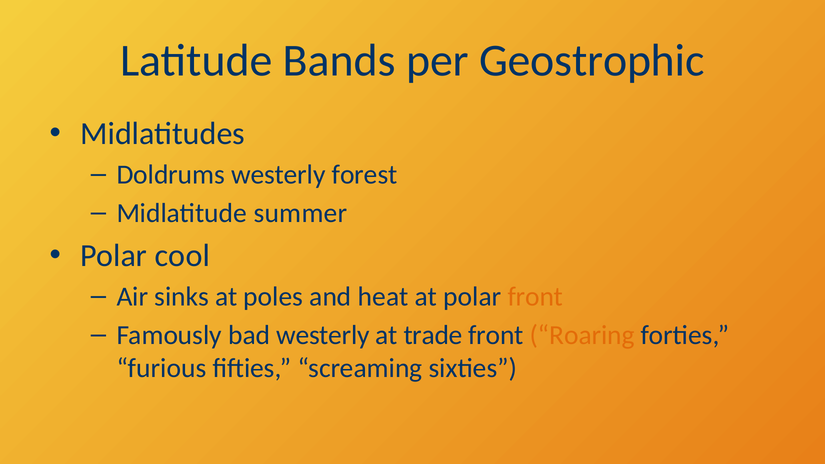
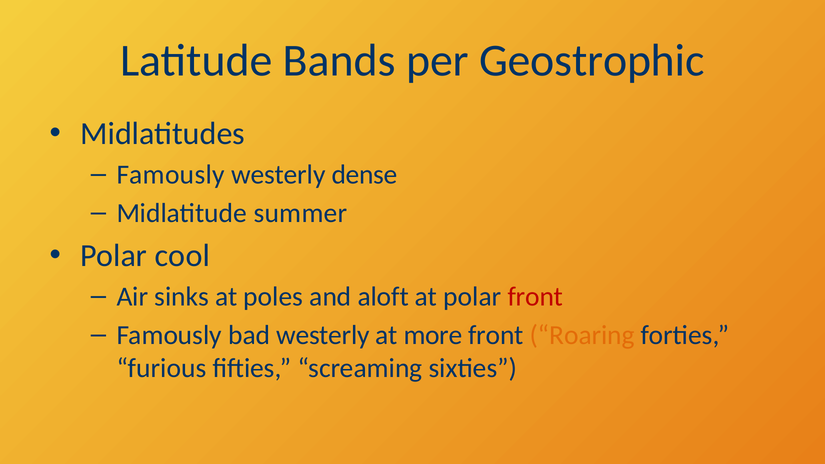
Doldrums at (171, 175): Doldrums -> Famously
forest: forest -> dense
heat: heat -> aloft
front at (535, 297) colour: orange -> red
trade: trade -> more
